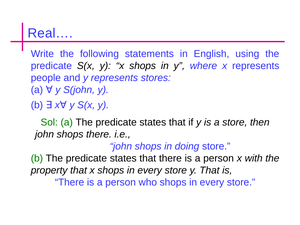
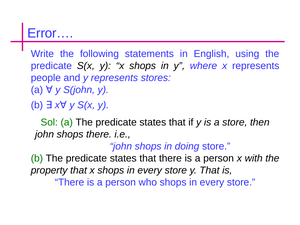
Real…: Real… -> Error…
